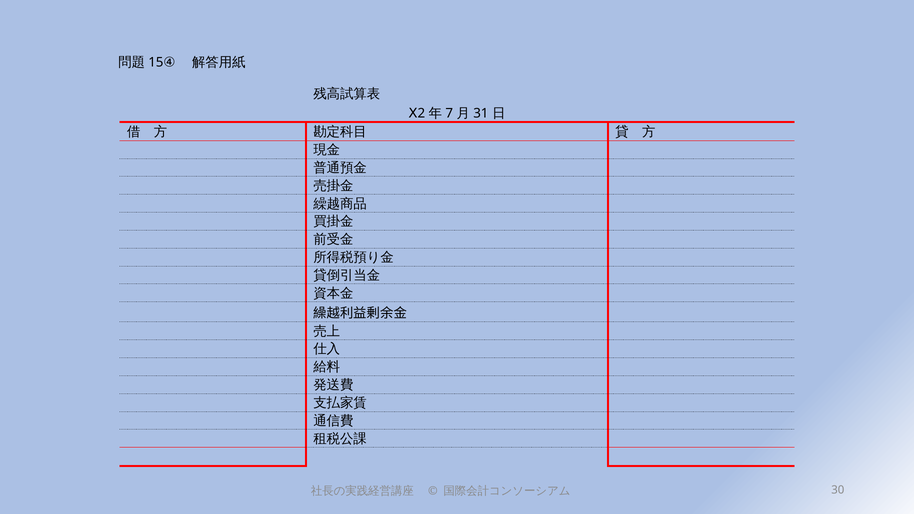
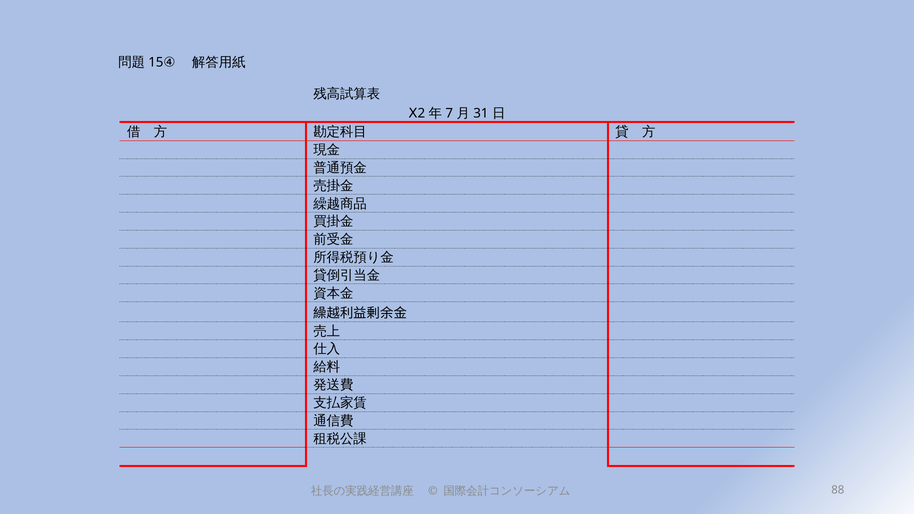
30: 30 -> 88
